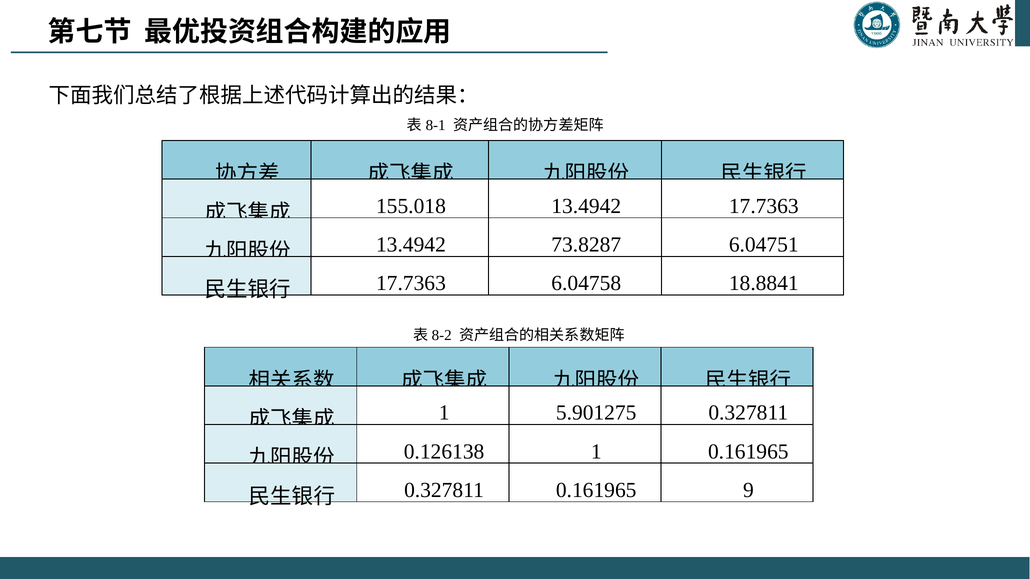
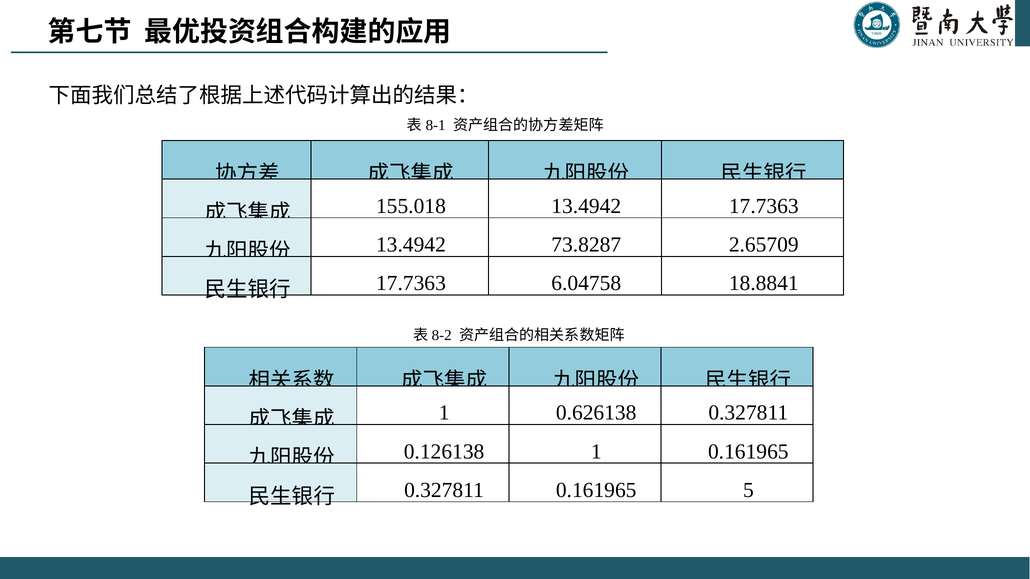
6.04751: 6.04751 -> 2.65709
5.901275: 5.901275 -> 0.626138
9: 9 -> 5
